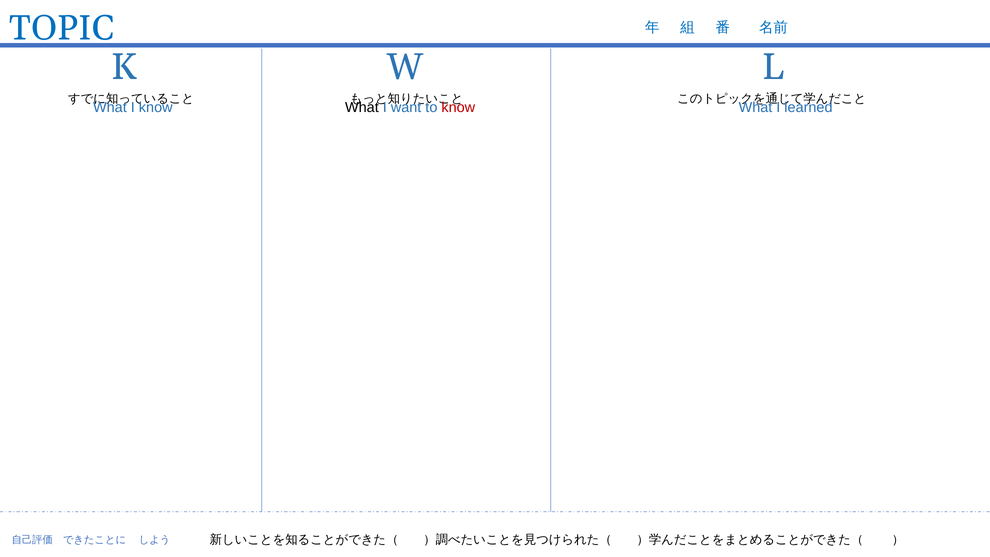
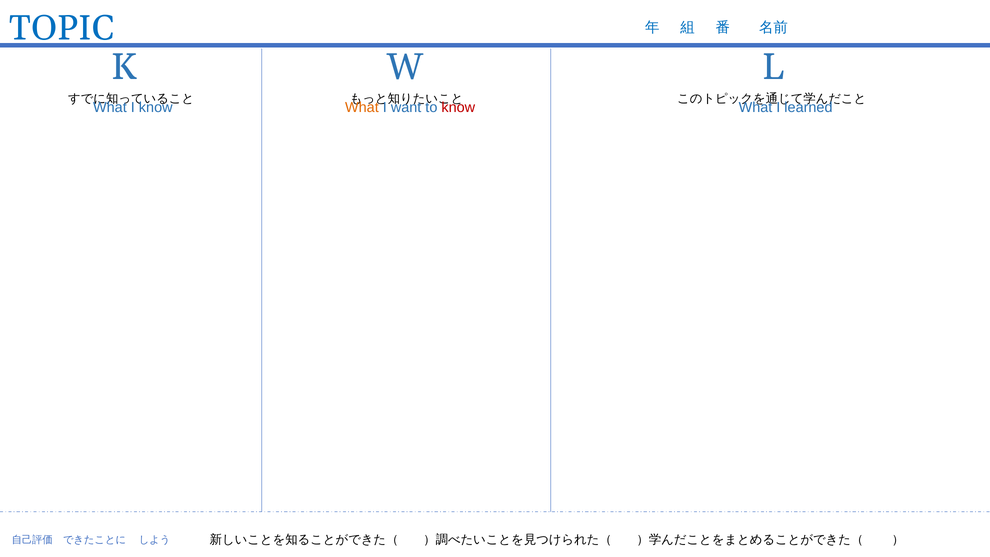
What at (362, 107) colour: black -> orange
